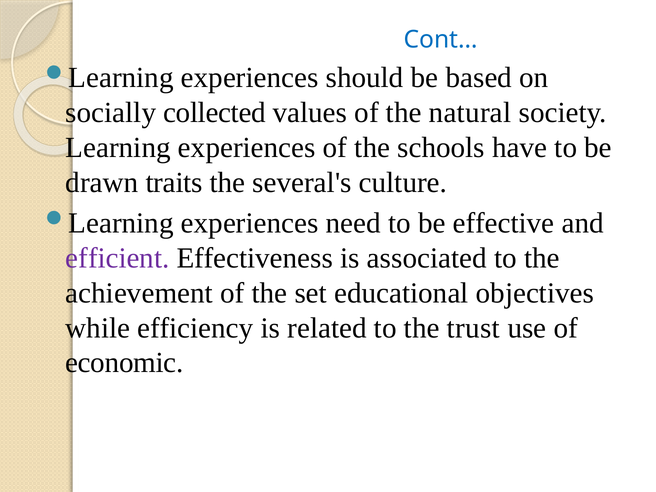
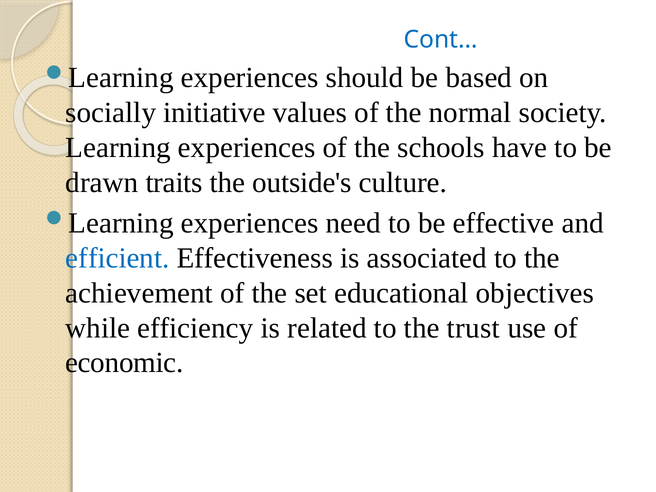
collected: collected -> initiative
natural: natural -> normal
several's: several's -> outside's
efficient colour: purple -> blue
